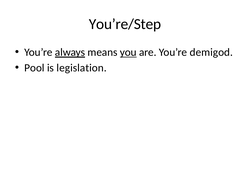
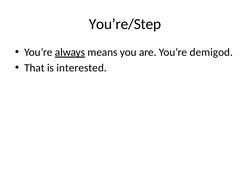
you underline: present -> none
Pool: Pool -> That
legislation: legislation -> interested
